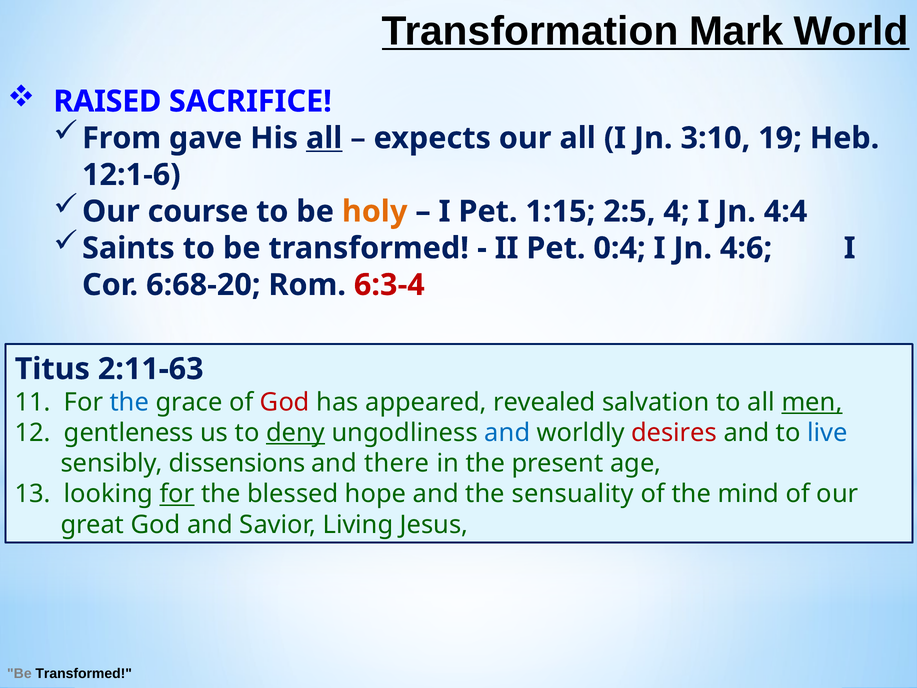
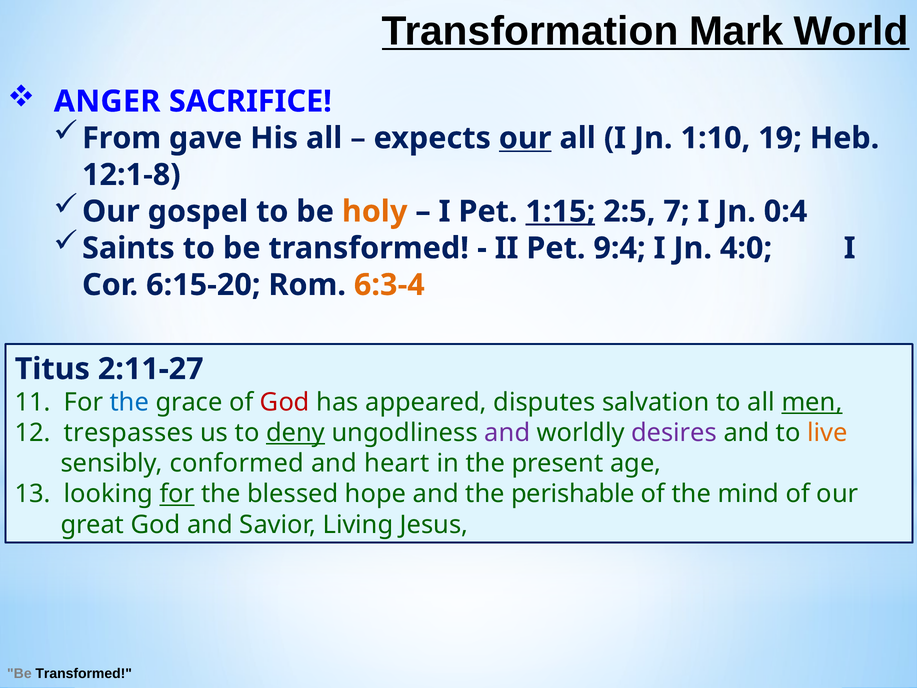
RAISED: RAISED -> ANGER
all at (324, 138) underline: present -> none
our at (525, 138) underline: none -> present
3:10: 3:10 -> 1:10
12:1-6: 12:1-6 -> 12:1-8
course: course -> gospel
1:15 underline: none -> present
4: 4 -> 7
4:4: 4:4 -> 0:4
0:4: 0:4 -> 9:4
4:6: 4:6 -> 4:0
6:68-20: 6:68-20 -> 6:15-20
6:3-4 colour: red -> orange
2:11-63: 2:11-63 -> 2:11-27
revealed: revealed -> disputes
gentleness: gentleness -> trespasses
and at (507, 433) colour: blue -> purple
desires colour: red -> purple
live colour: blue -> orange
dissensions: dissensions -> conformed
there: there -> heart
sensuality: sensuality -> perishable
